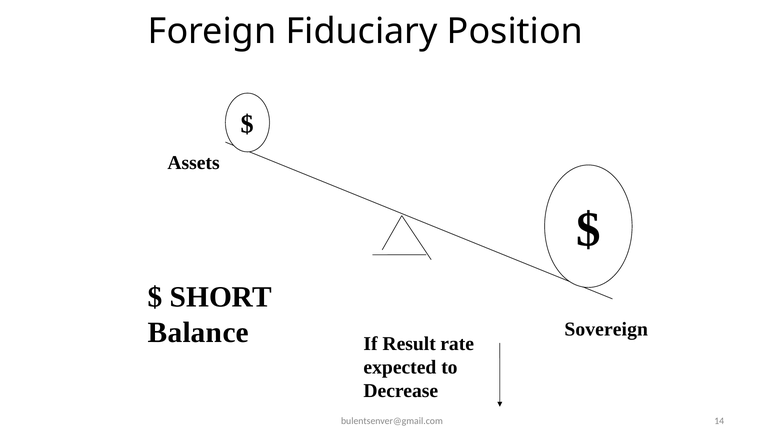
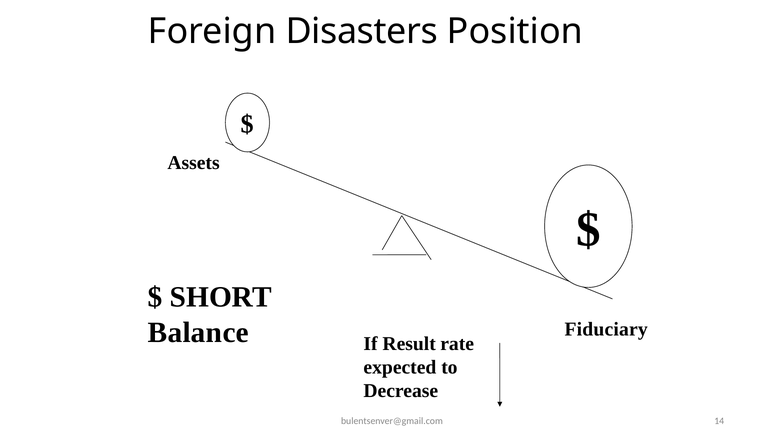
Fiduciary: Fiduciary -> Disasters
Sovereign: Sovereign -> Fiduciary
